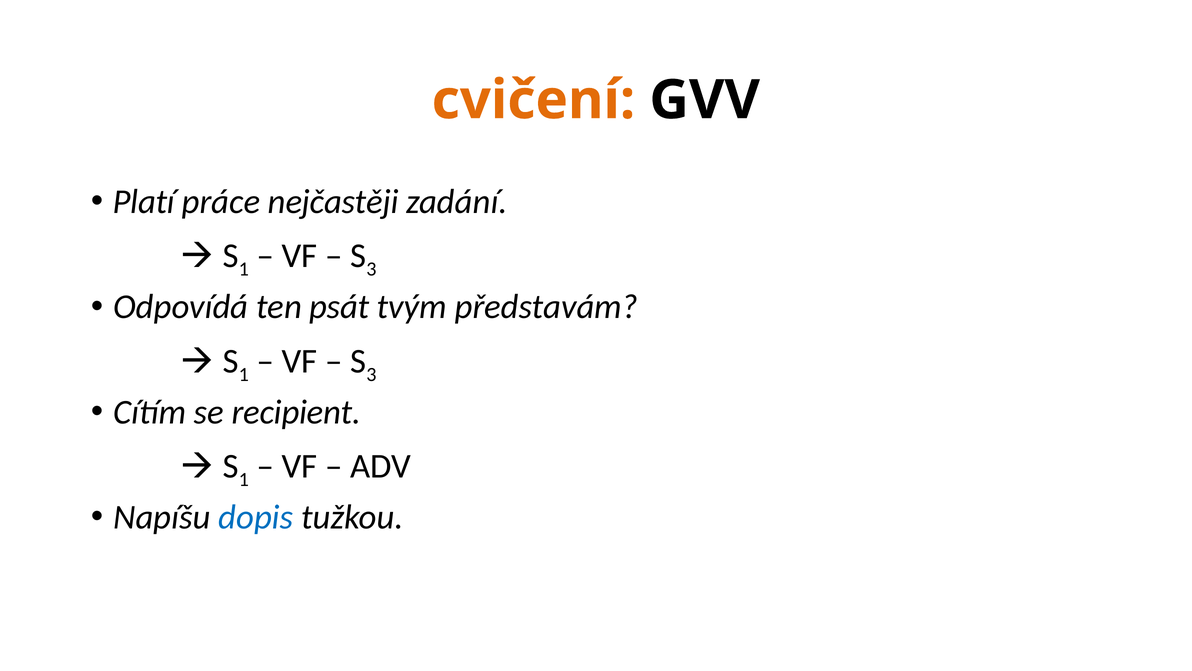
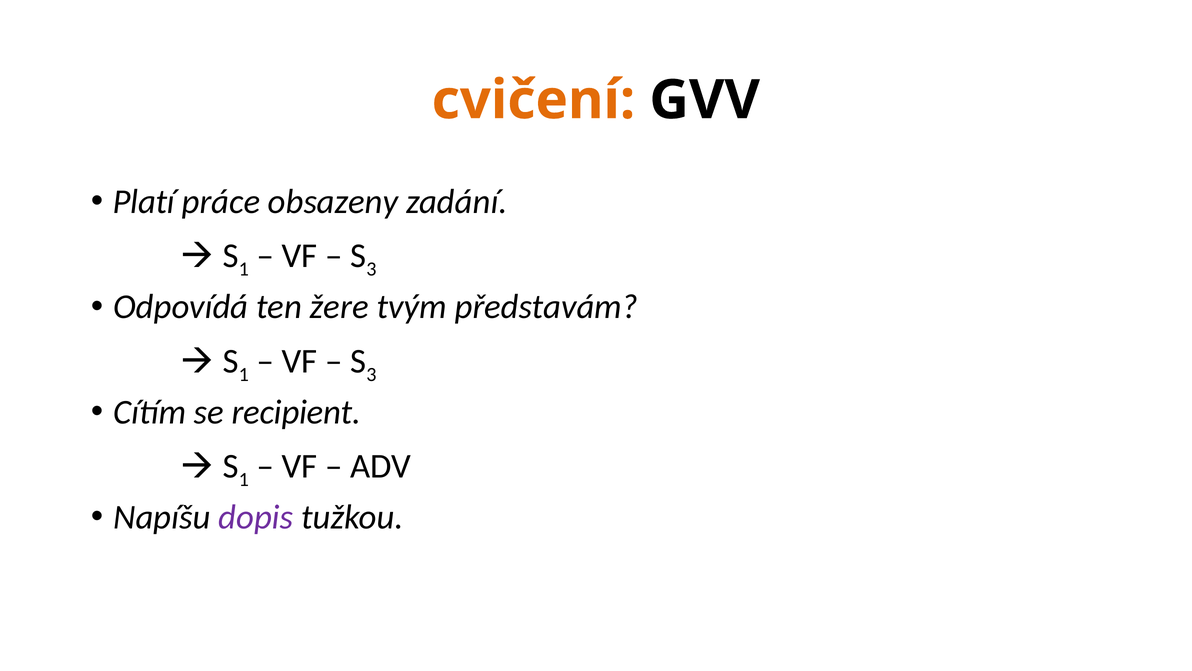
nejčastěji: nejčastěji -> obsazeny
psát: psát -> žere
dopis colour: blue -> purple
